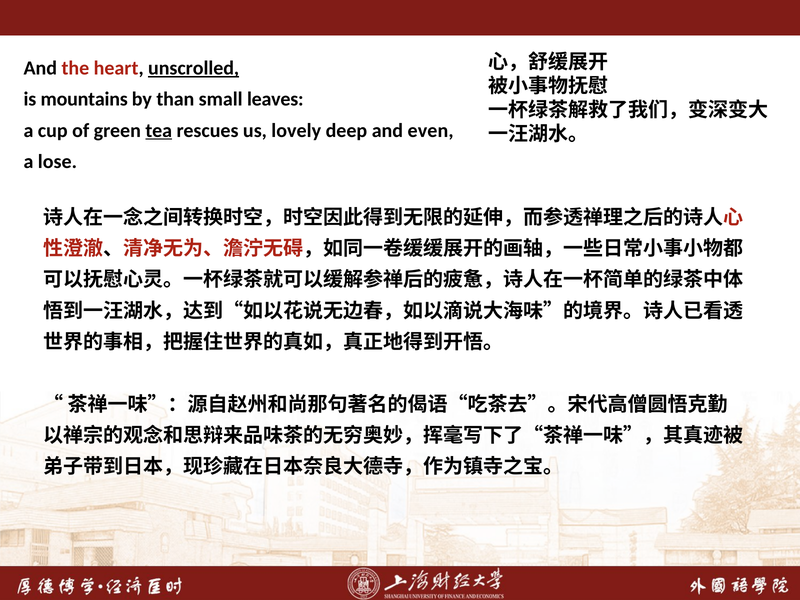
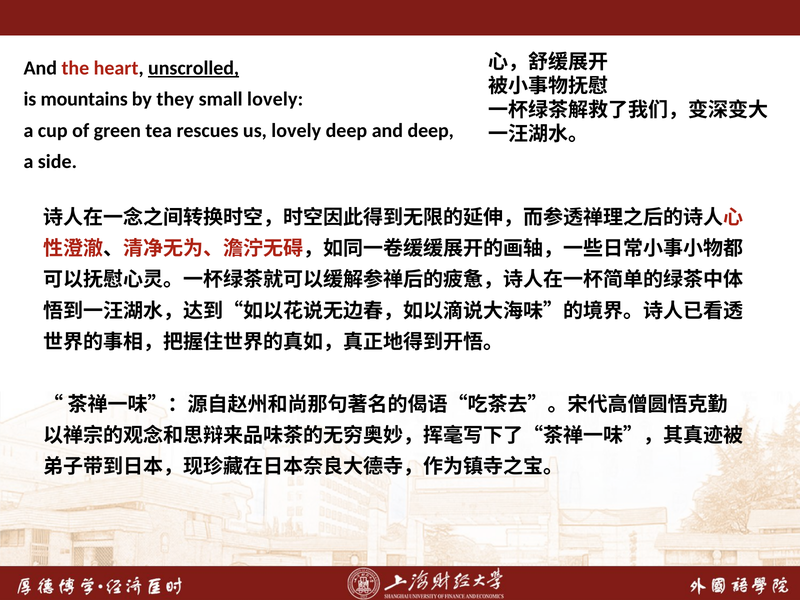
than: than -> they
small leaves: leaves -> lovely
tea underline: present -> none
and even: even -> deep
lose: lose -> side
